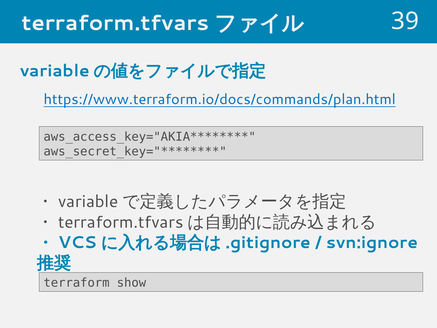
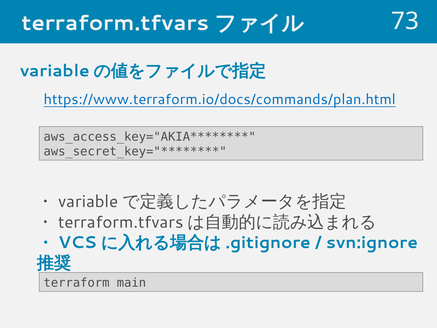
39: 39 -> 73
show: show -> main
